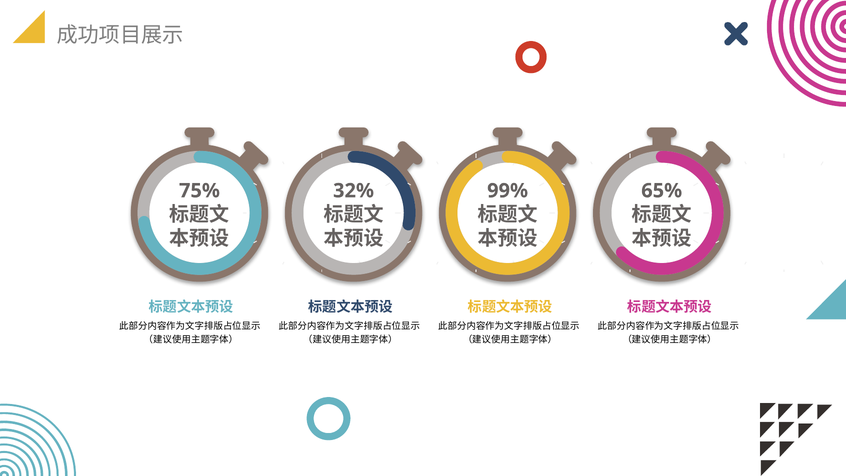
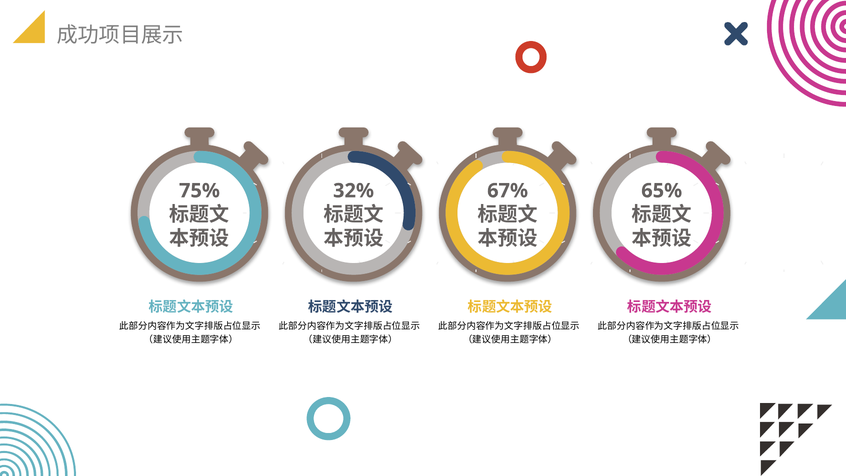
99%: 99% -> 67%
